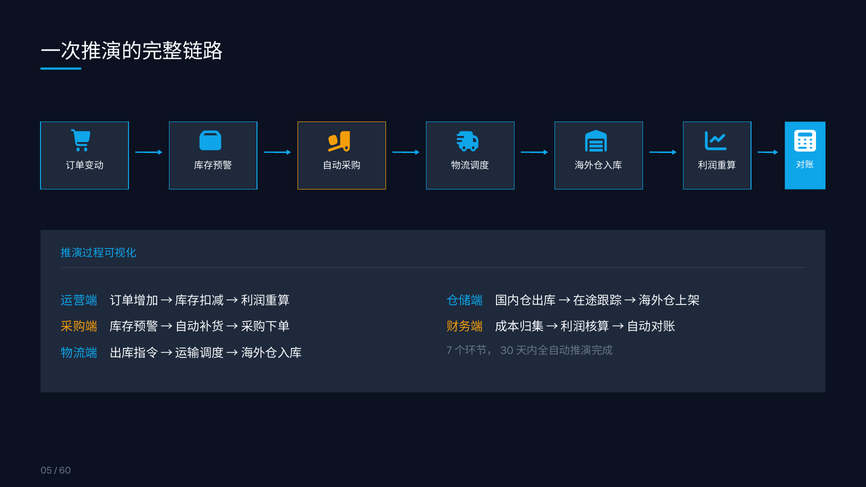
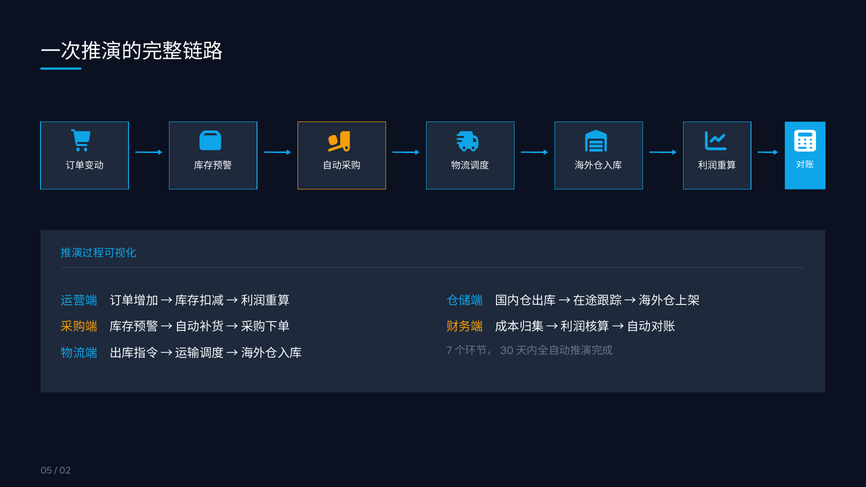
60: 60 -> 02
